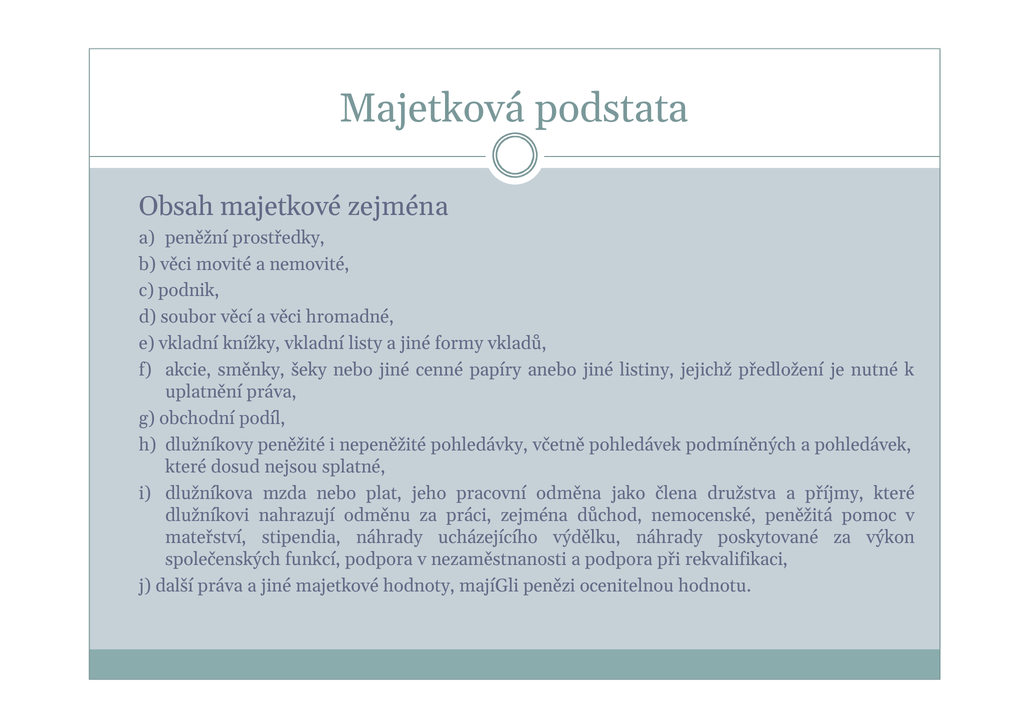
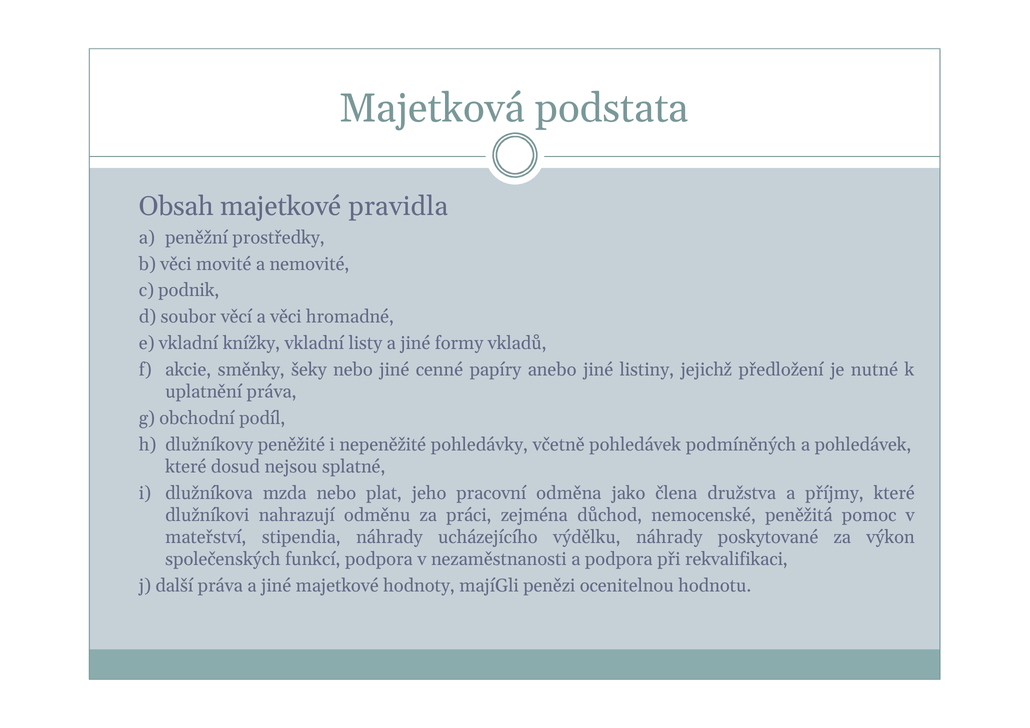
majetkové zejména: zejména -> pravidla
